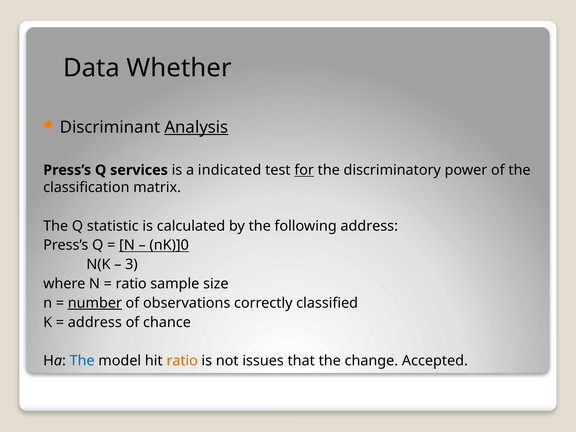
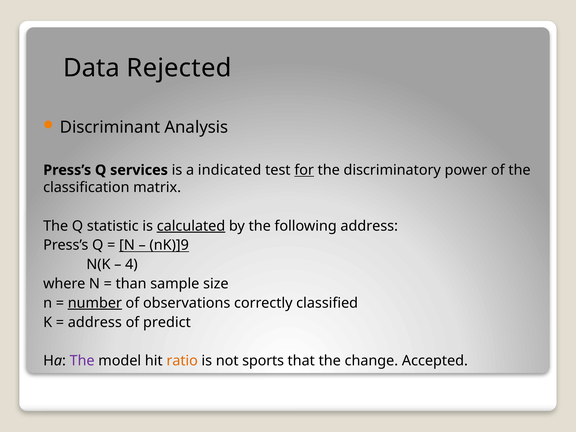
Whether: Whether -> Rejected
Analysis underline: present -> none
calculated underline: none -> present
nK)]0: nK)]0 -> nK)]9
3: 3 -> 4
ratio at (131, 284): ratio -> than
chance: chance -> predict
The at (82, 361) colour: blue -> purple
issues: issues -> sports
